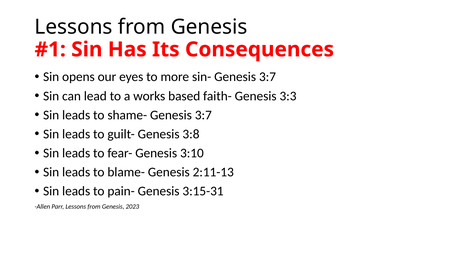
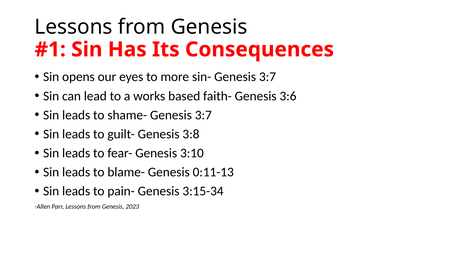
3:3: 3:3 -> 3:6
2:11-13: 2:11-13 -> 0:11-13
3:15-31: 3:15-31 -> 3:15-34
